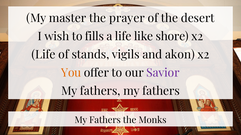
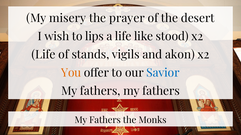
master: master -> misery
fills: fills -> lips
shore: shore -> stood
Savior colour: purple -> blue
